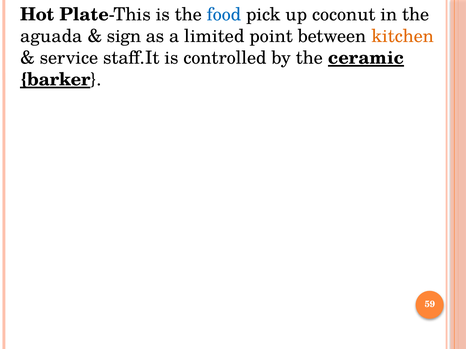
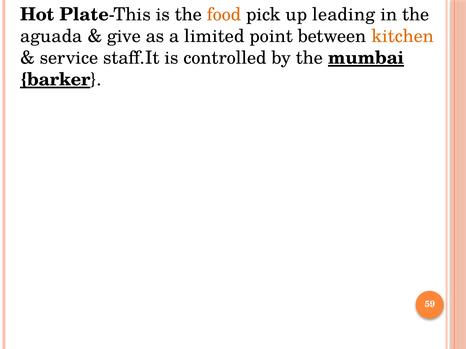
food colour: blue -> orange
coconut: coconut -> leading
sign: sign -> give
ceramic: ceramic -> mumbai
